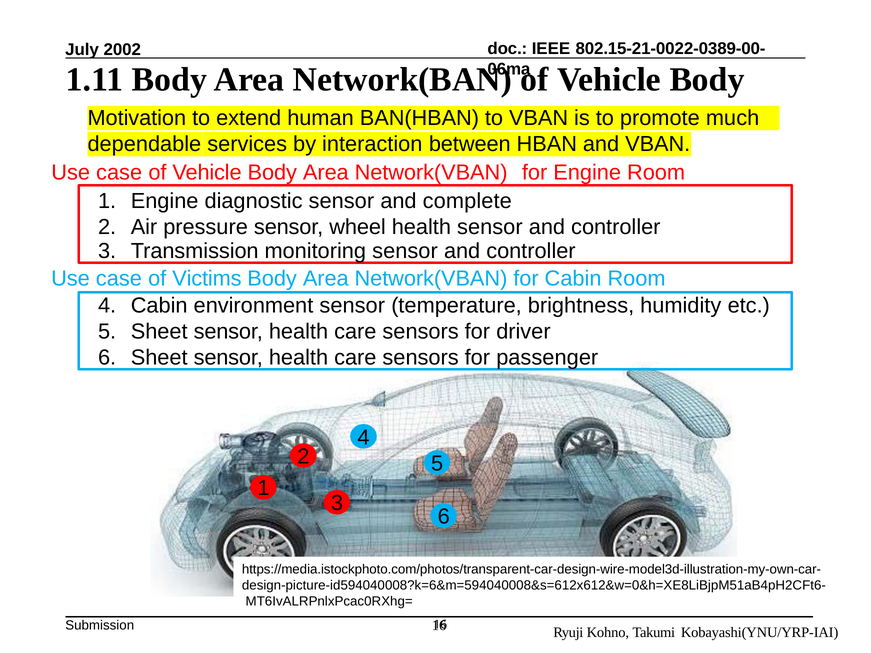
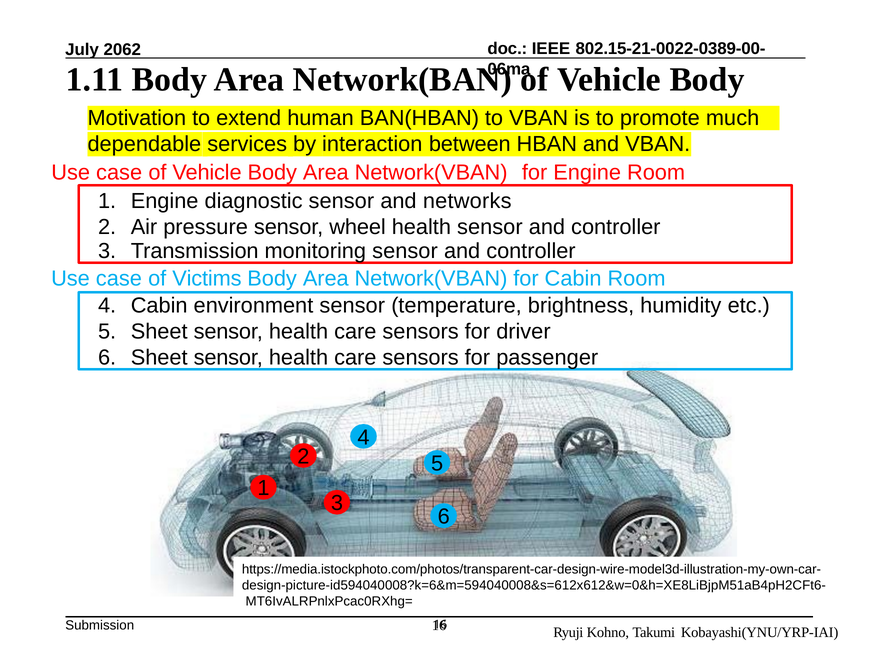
2002: 2002 -> 2062
complete: complete -> networks
